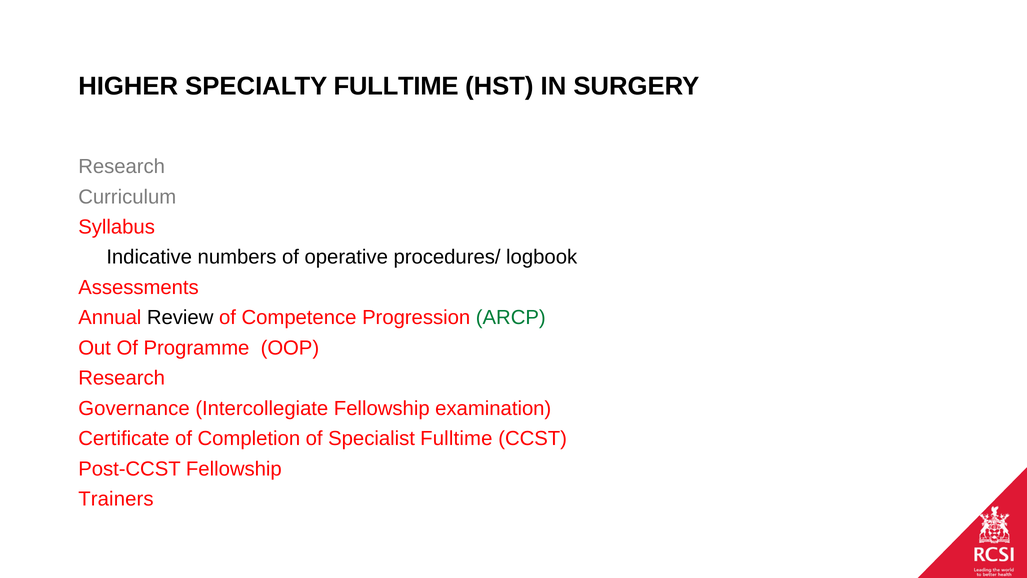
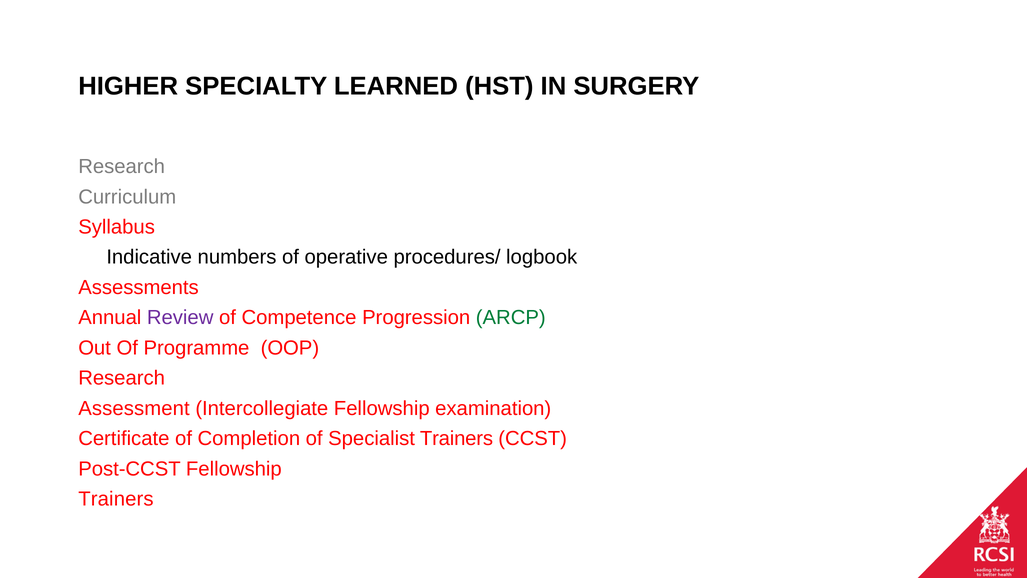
SPECIALTY FULLTIME: FULLTIME -> LEARNED
Review colour: black -> purple
Governance: Governance -> Assessment
Specialist Fulltime: Fulltime -> Trainers
